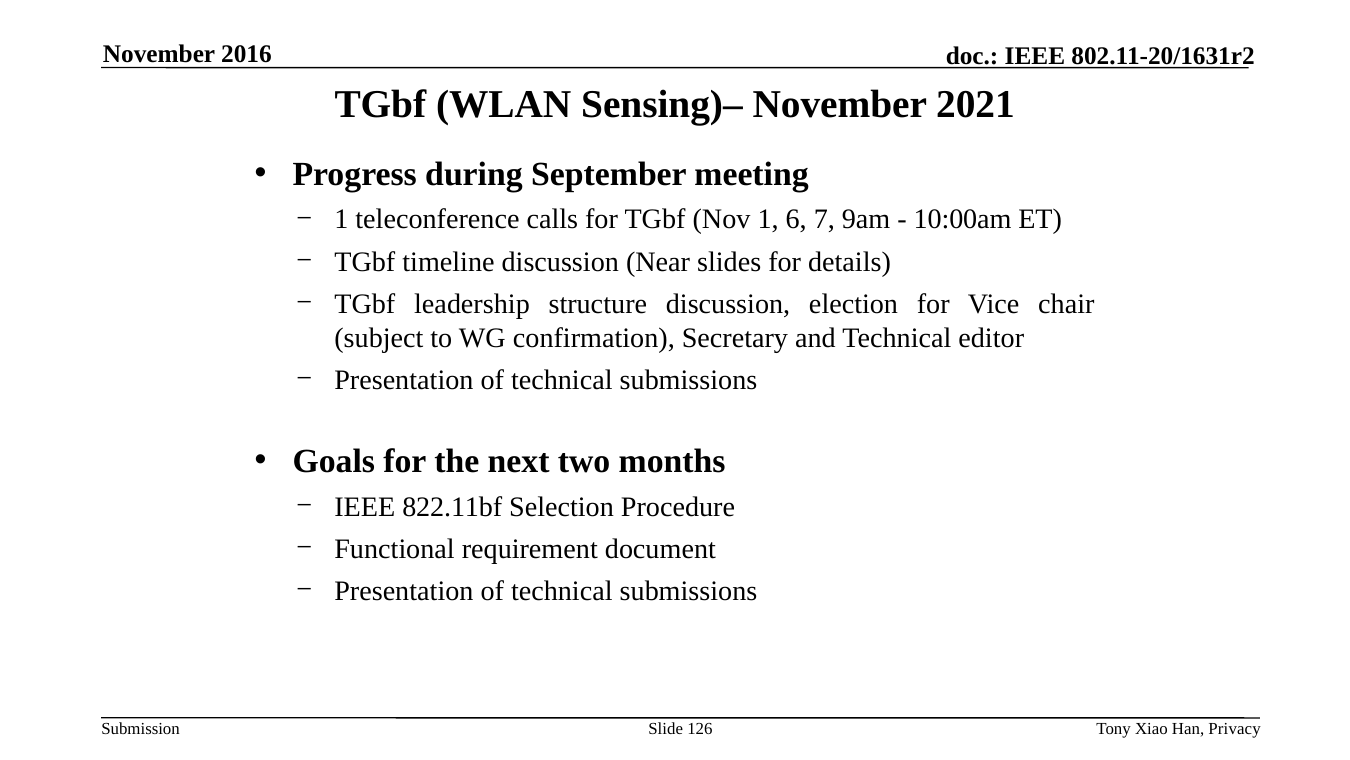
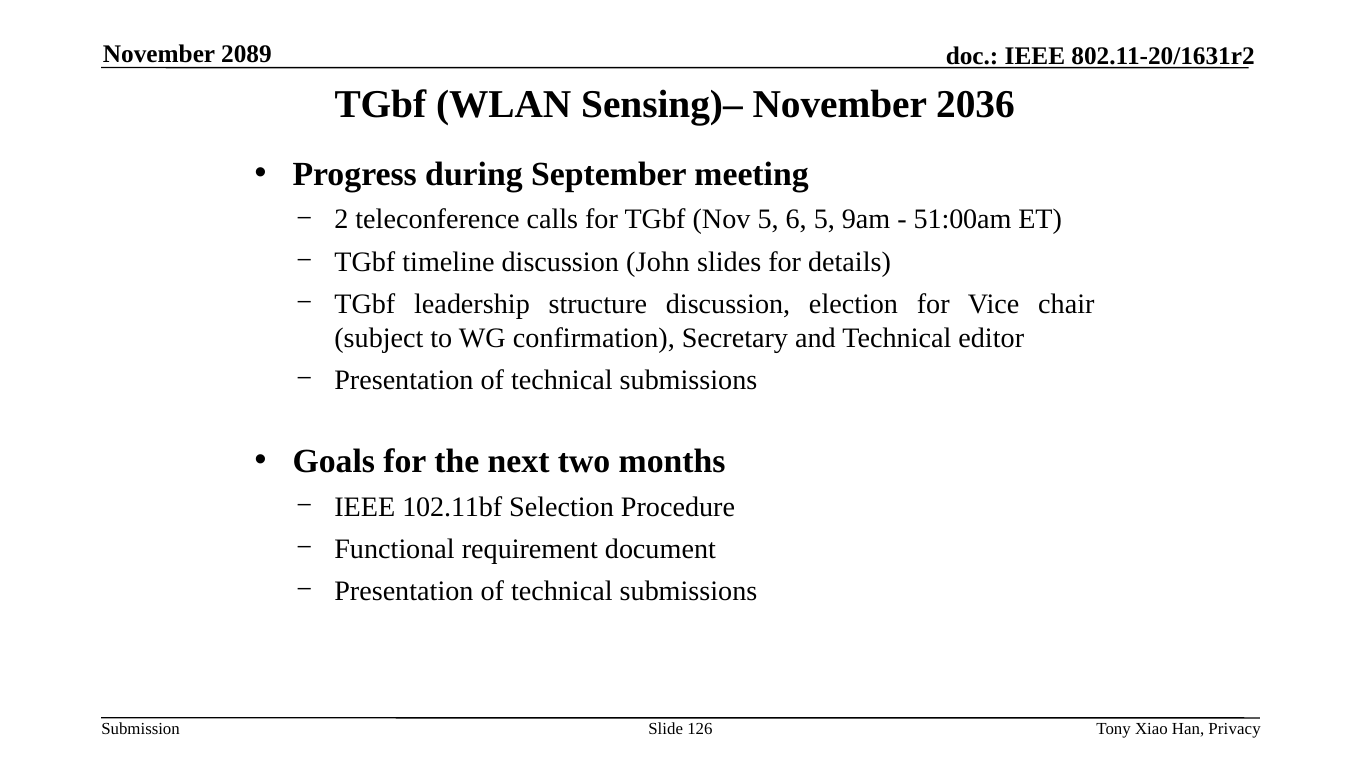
2016: 2016 -> 2089
2021: 2021 -> 2036
1 at (341, 219): 1 -> 2
Nov 1: 1 -> 5
6 7: 7 -> 5
10:00am: 10:00am -> 51:00am
Near: Near -> John
822.11bf: 822.11bf -> 102.11bf
